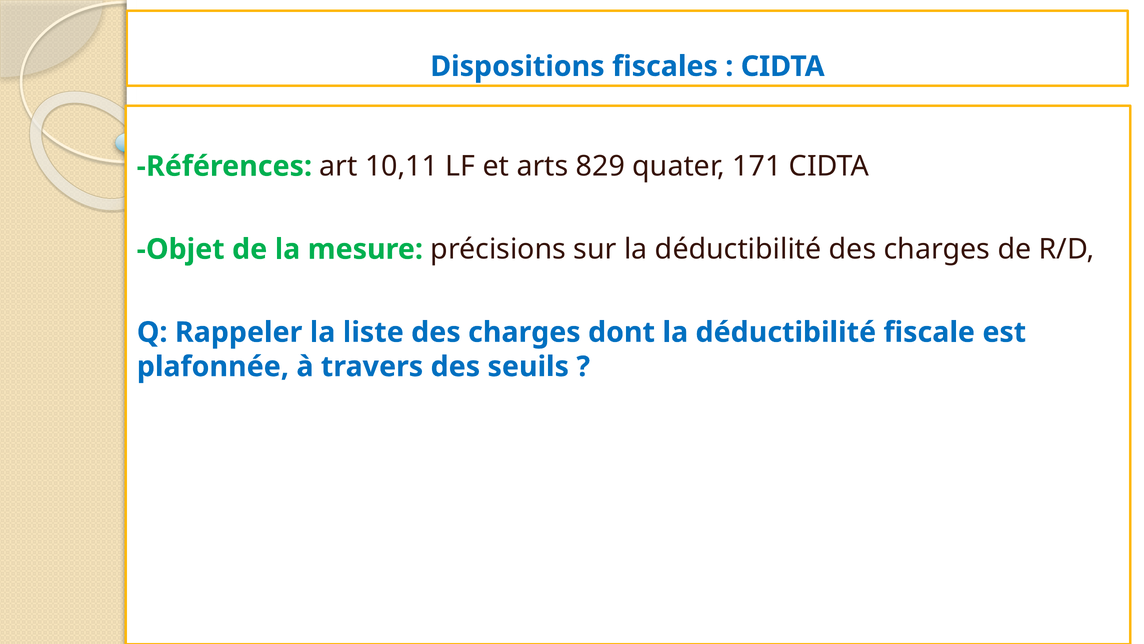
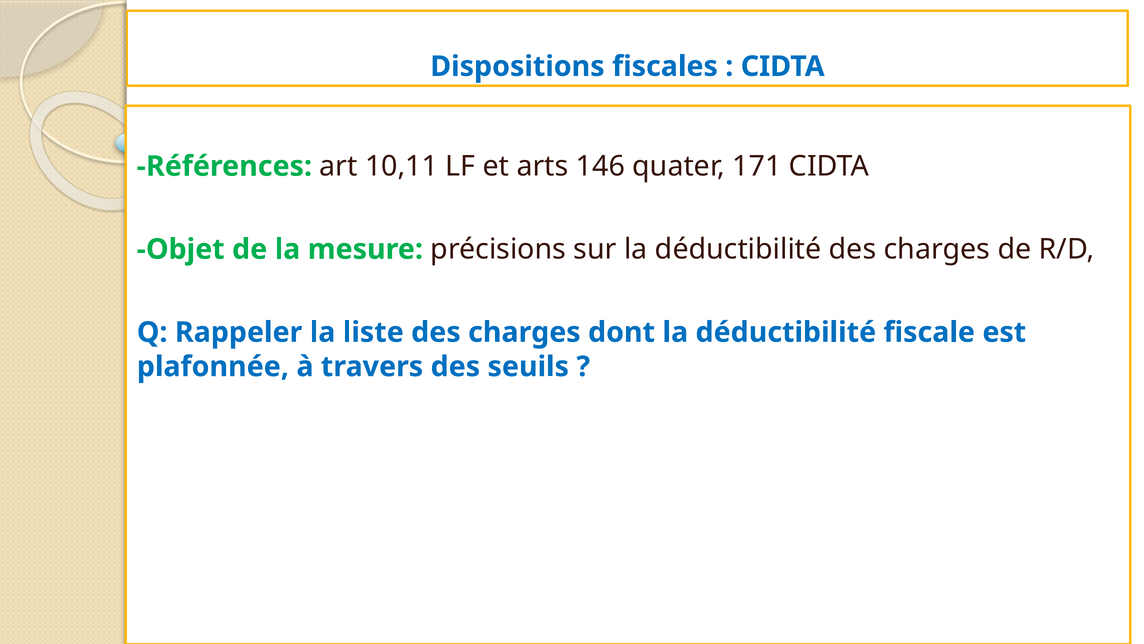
829: 829 -> 146
